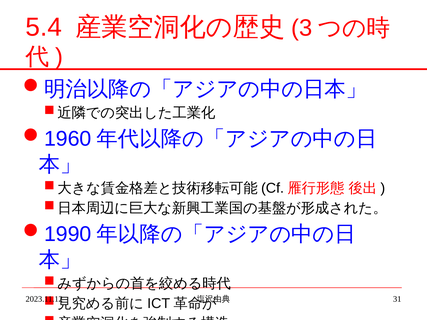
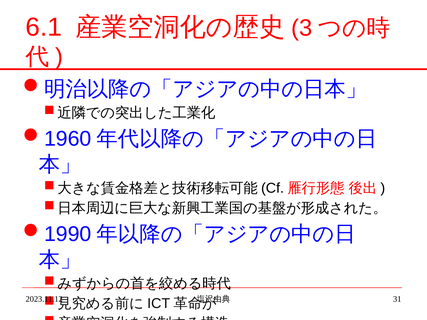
5.4: 5.4 -> 6.1
